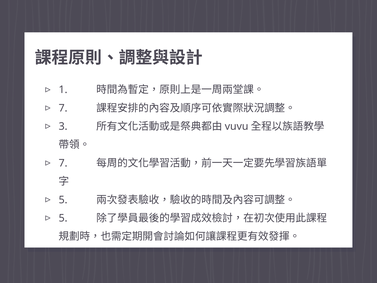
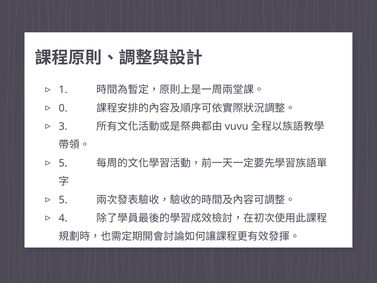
7 at (63, 108): 7 -> 0
7 at (63, 163): 7 -> 5
5 at (63, 218): 5 -> 4
